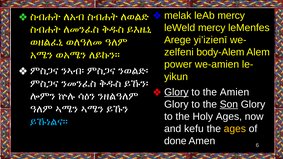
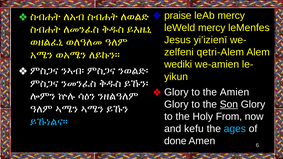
melak: melak -> praise
Arege: Arege -> Jesus
body-Alem: body-Alem -> qetri-Alem
power: power -> wediki
Glory at (176, 92) underline: present -> none
Holy Ages: Ages -> From
ages at (235, 129) colour: yellow -> light blue
